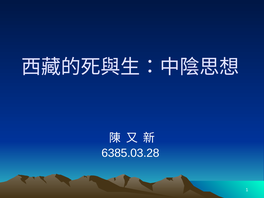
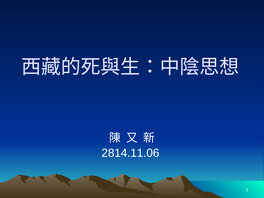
6385.03.28: 6385.03.28 -> 2814.11.06
